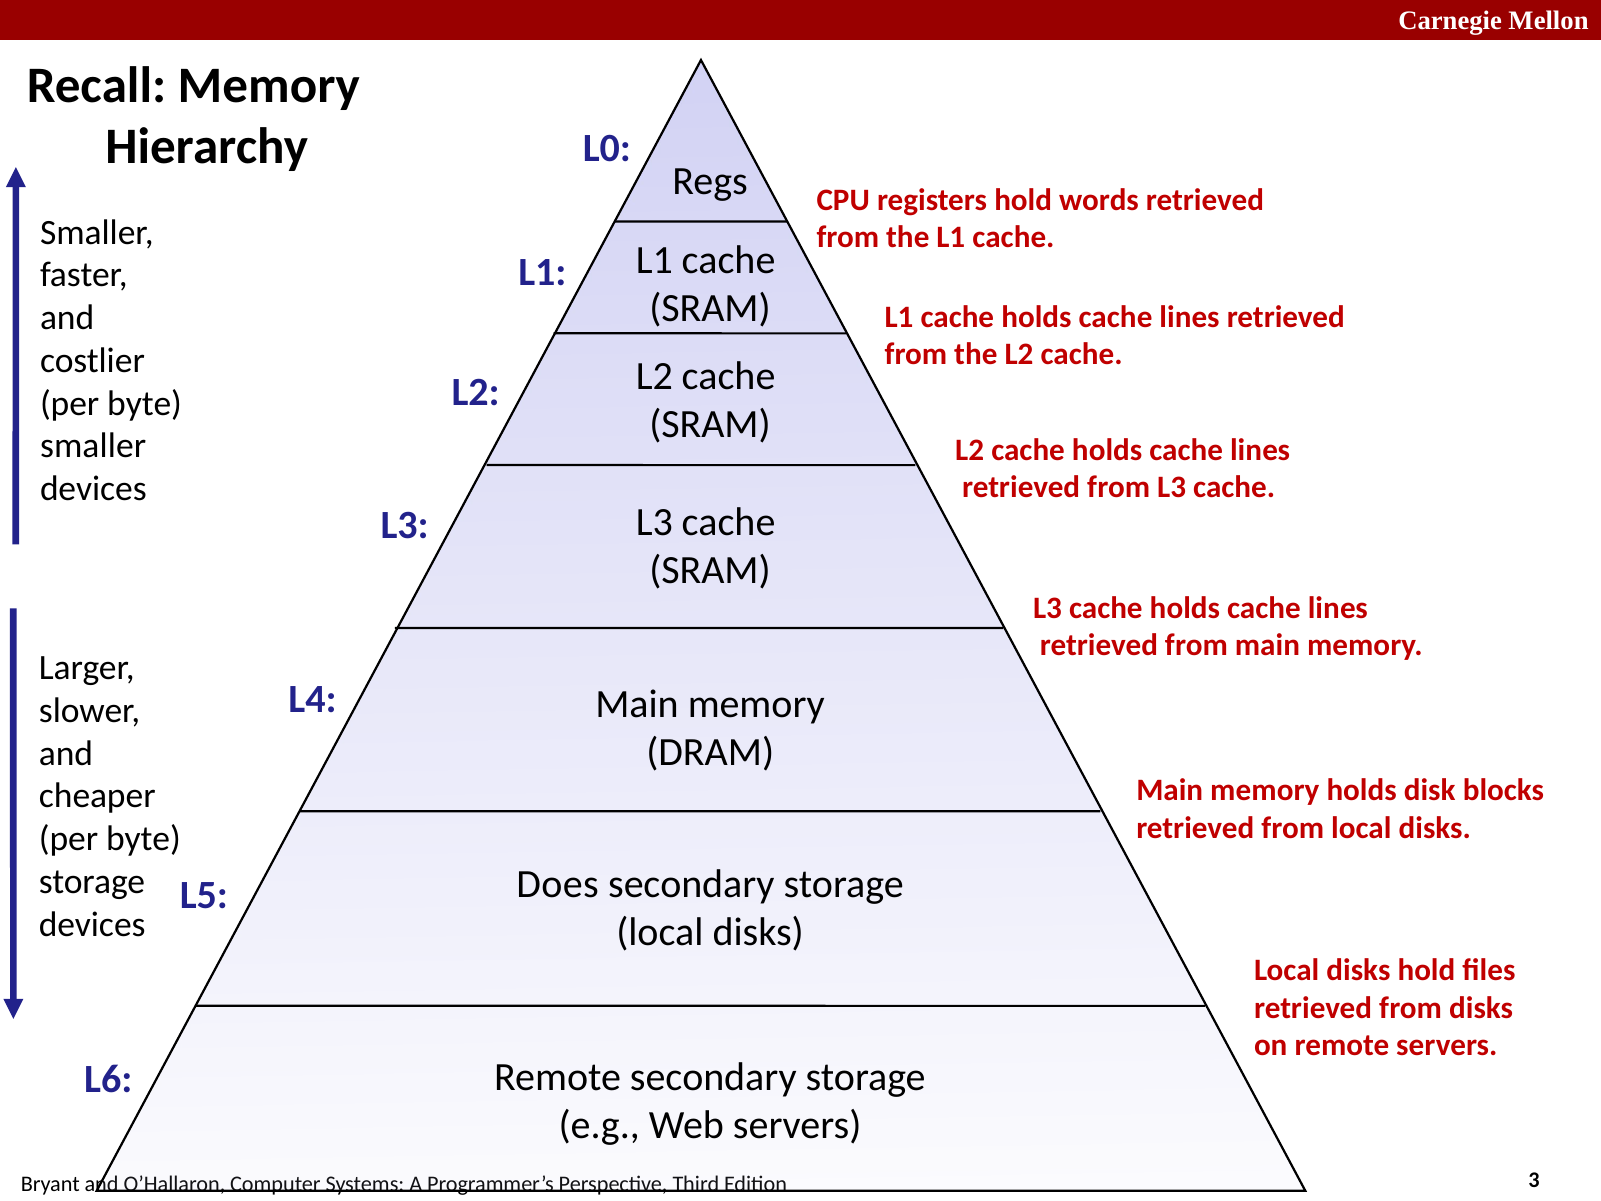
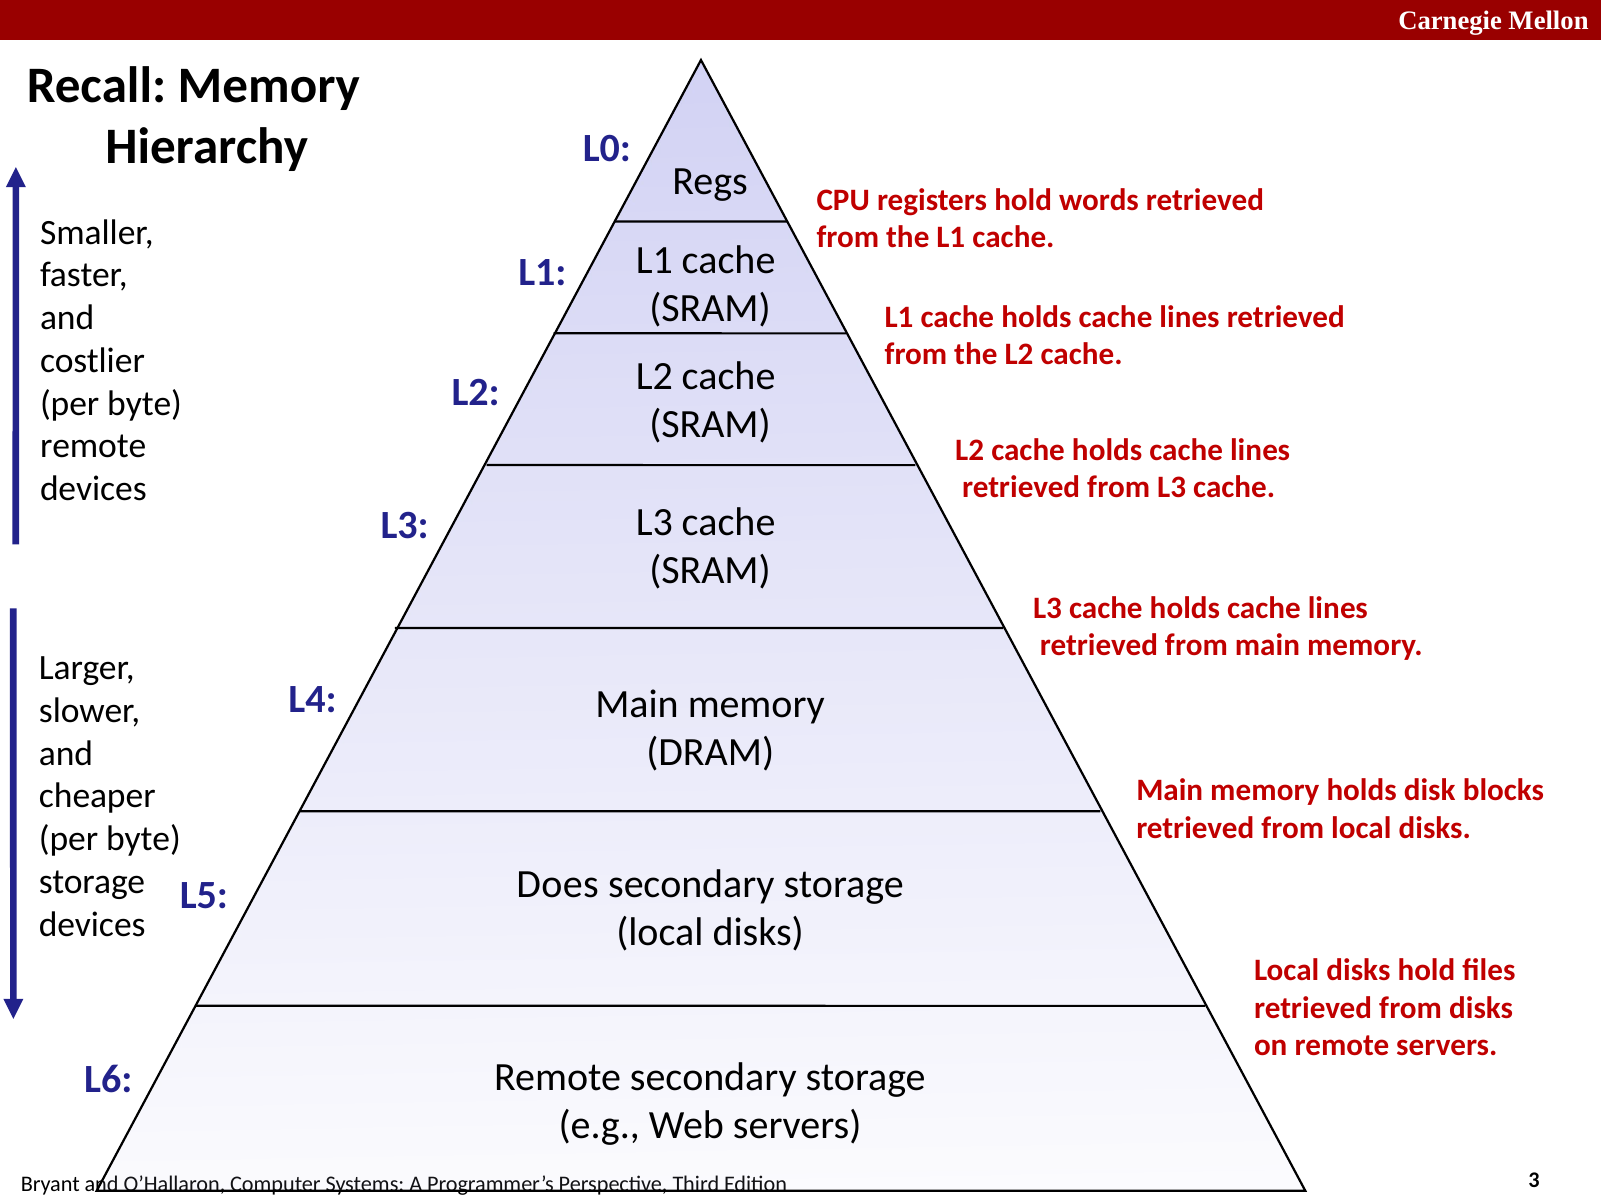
smaller at (93, 446): smaller -> remote
